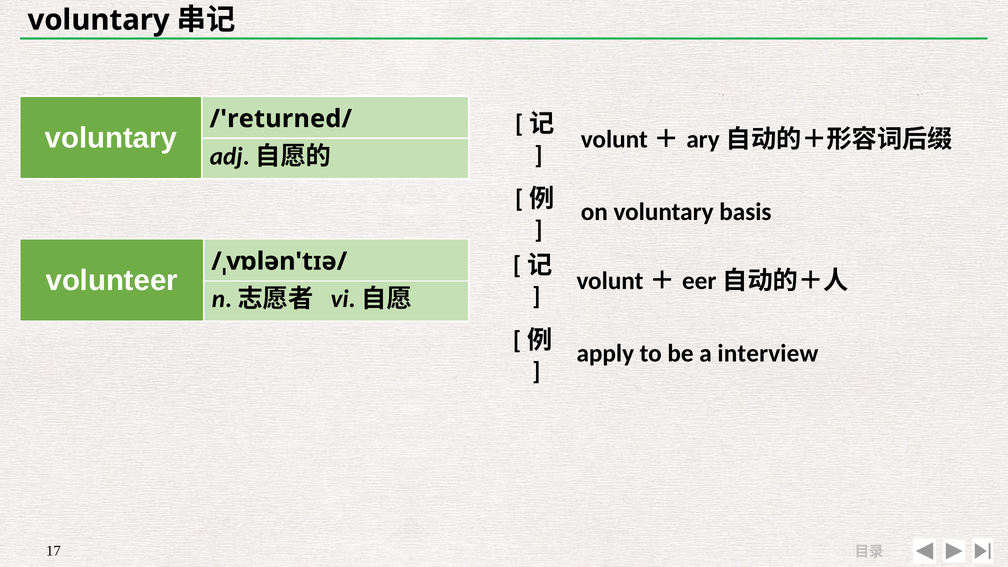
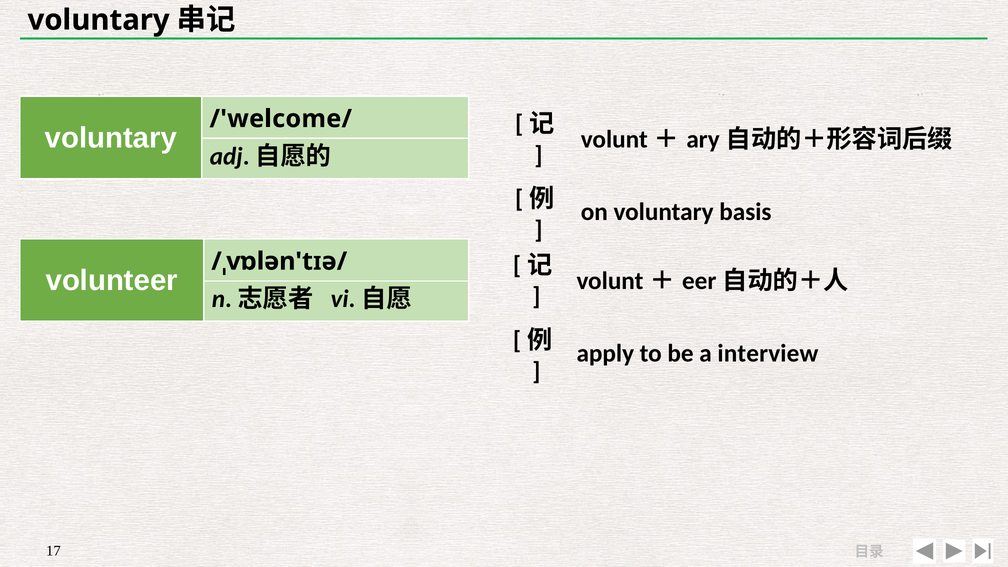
/'returned/: /'returned/ -> /'welcome/
